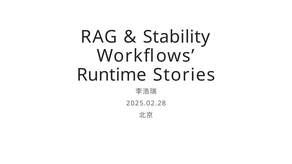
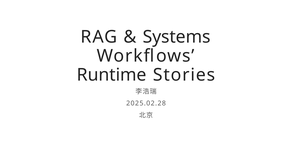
Stability: Stability -> Systems
